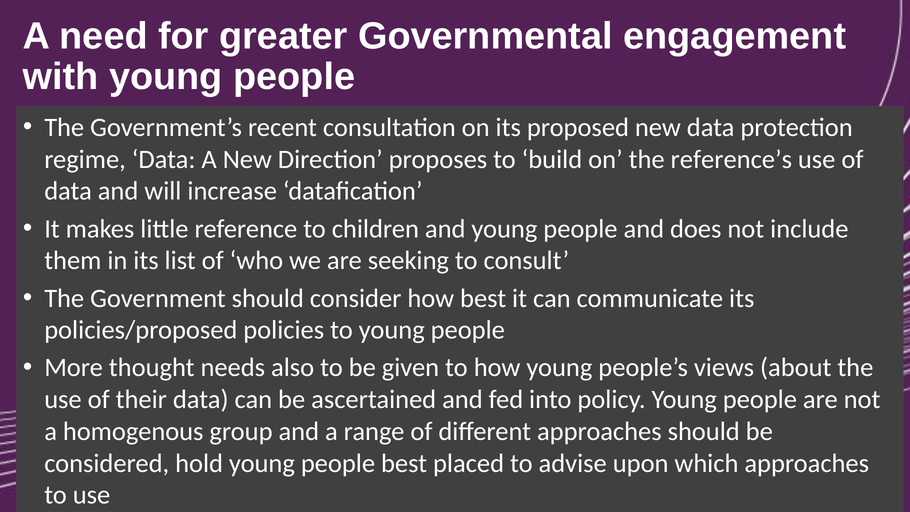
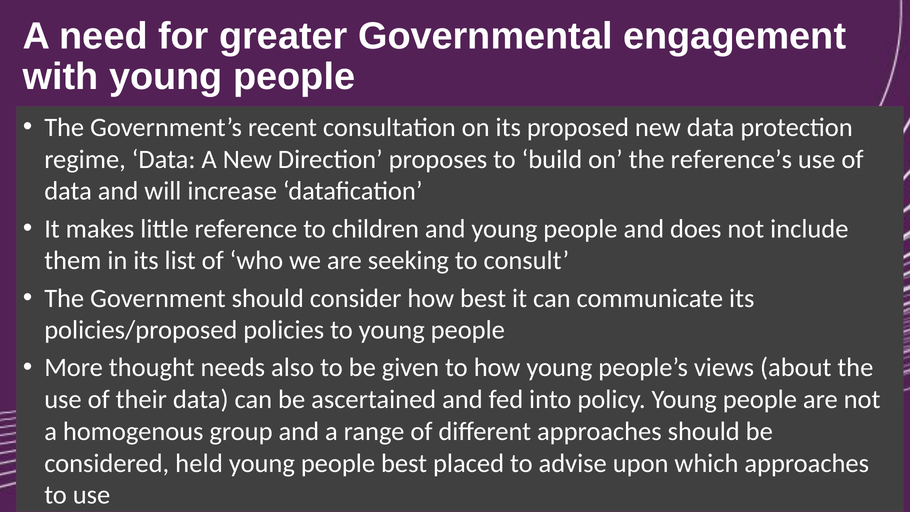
hold: hold -> held
